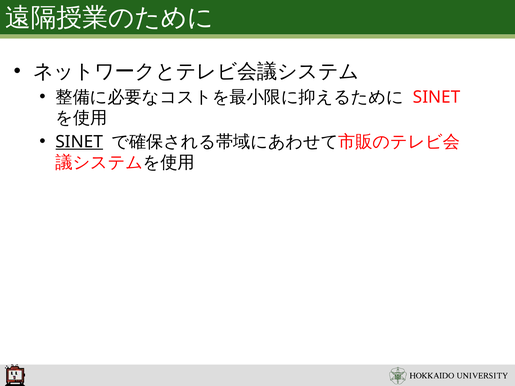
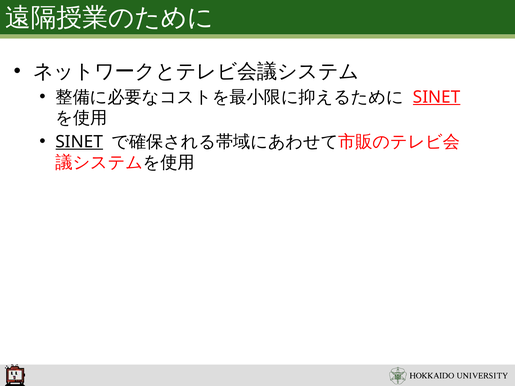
SINET at (437, 97) underline: none -> present
